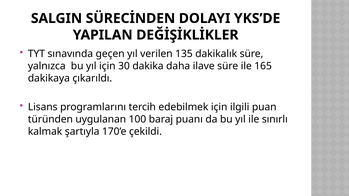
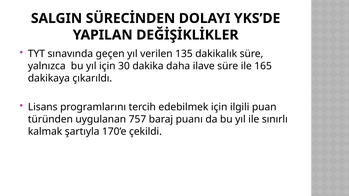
100: 100 -> 757
